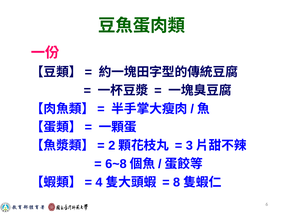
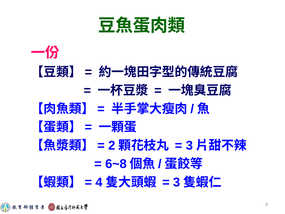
8 at (177, 182): 8 -> 3
